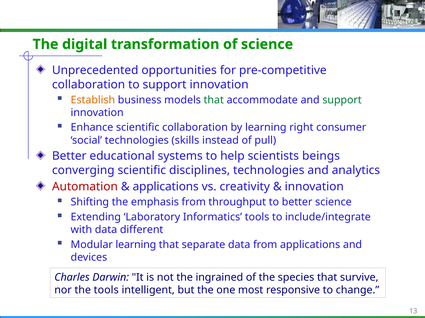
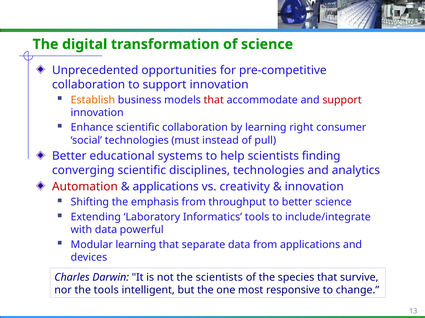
that at (214, 100) colour: green -> red
support at (342, 100) colour: green -> red
skills: skills -> must
beings: beings -> finding
different: different -> powerful
the ingrained: ingrained -> scientists
